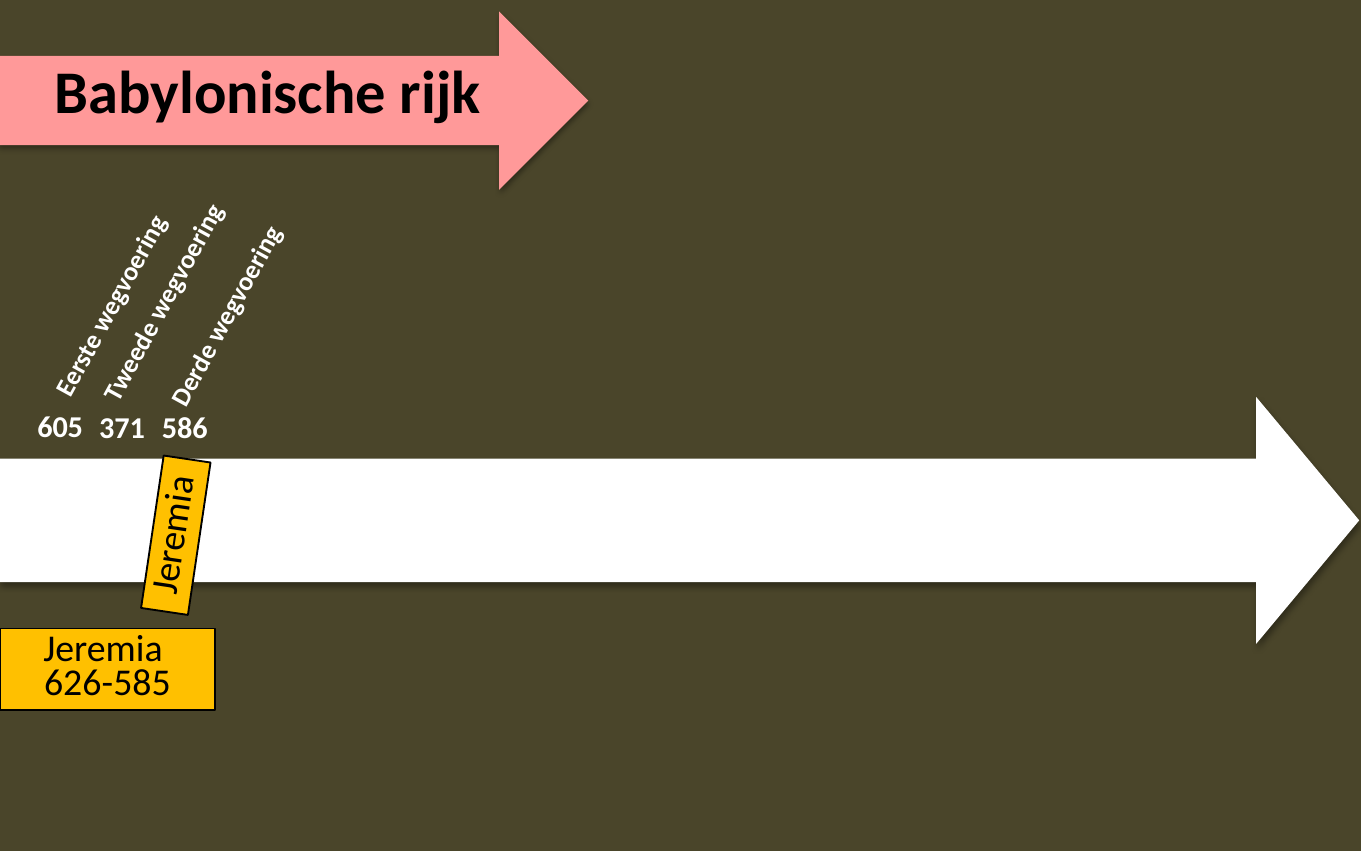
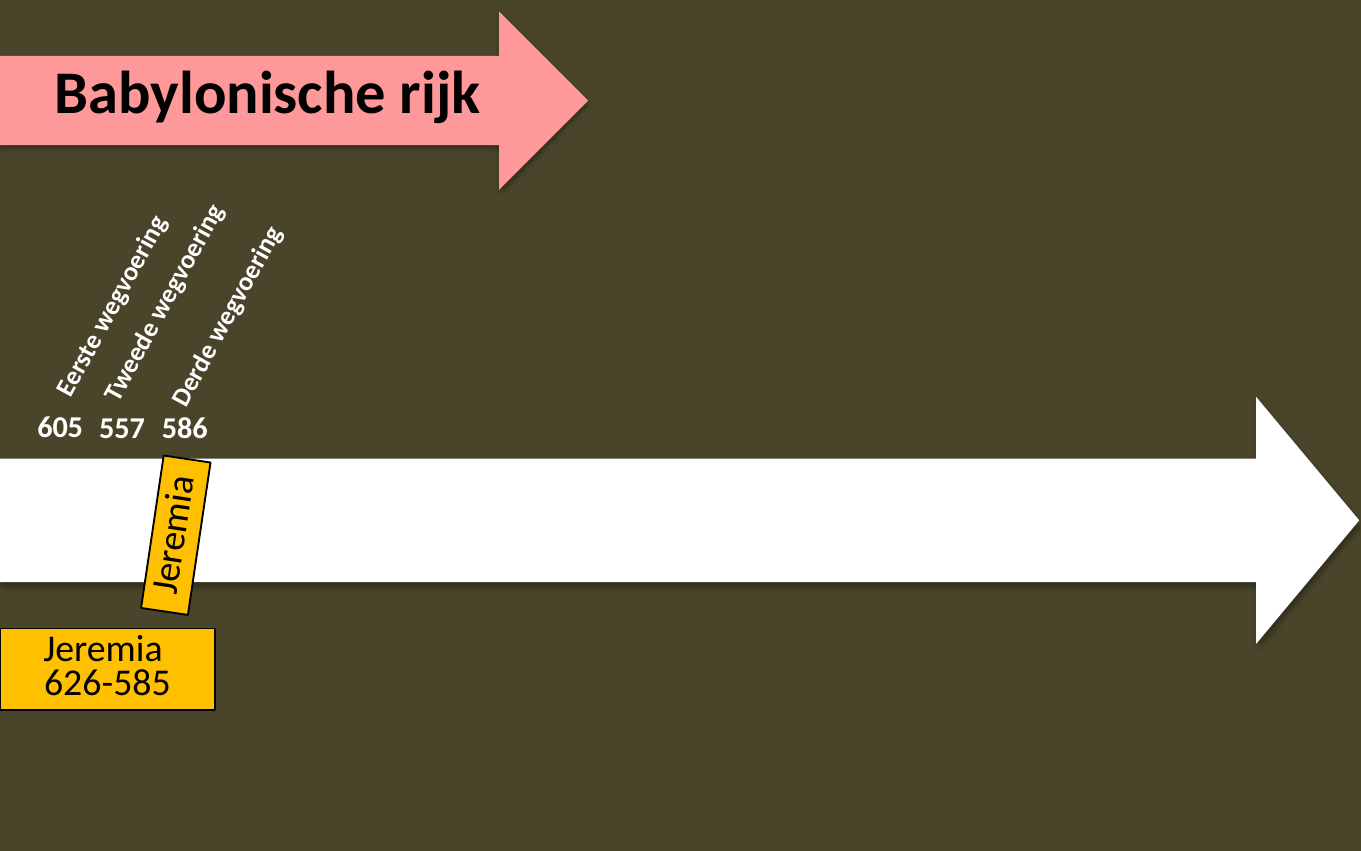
371: 371 -> 557
